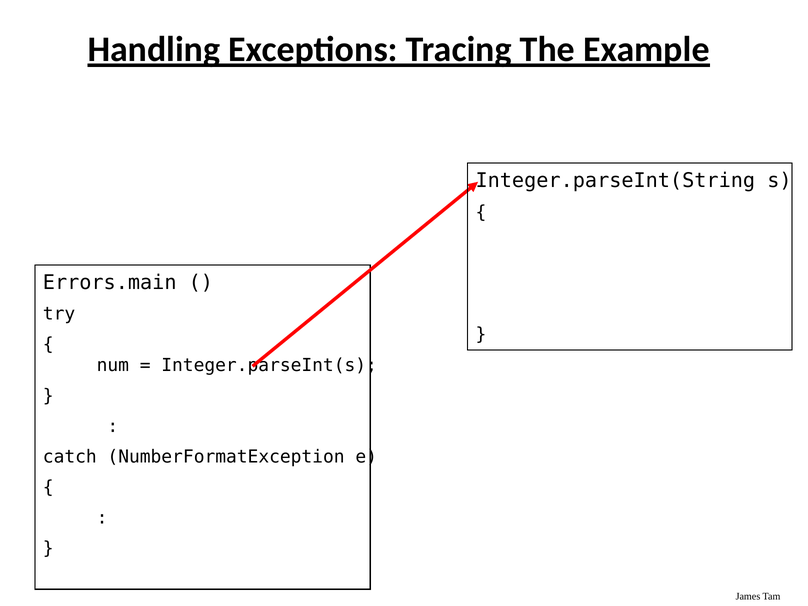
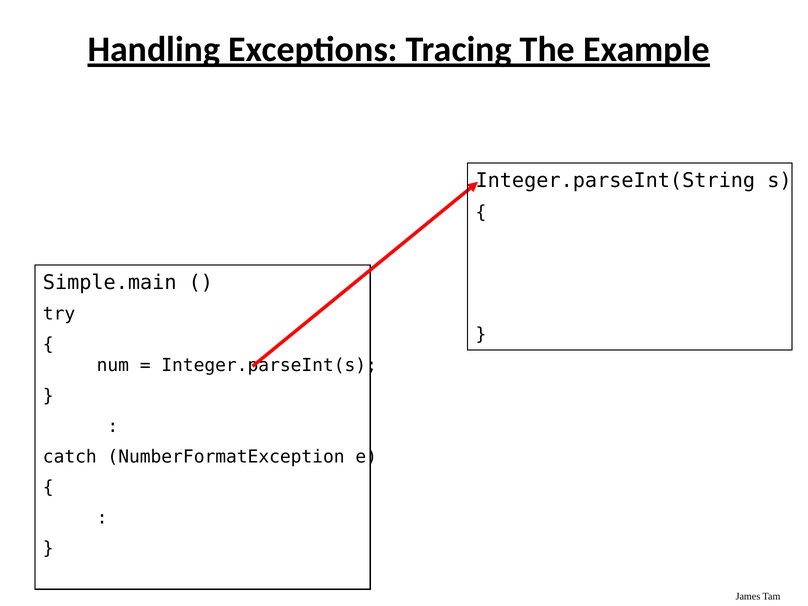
Errors.main: Errors.main -> Simple.main
